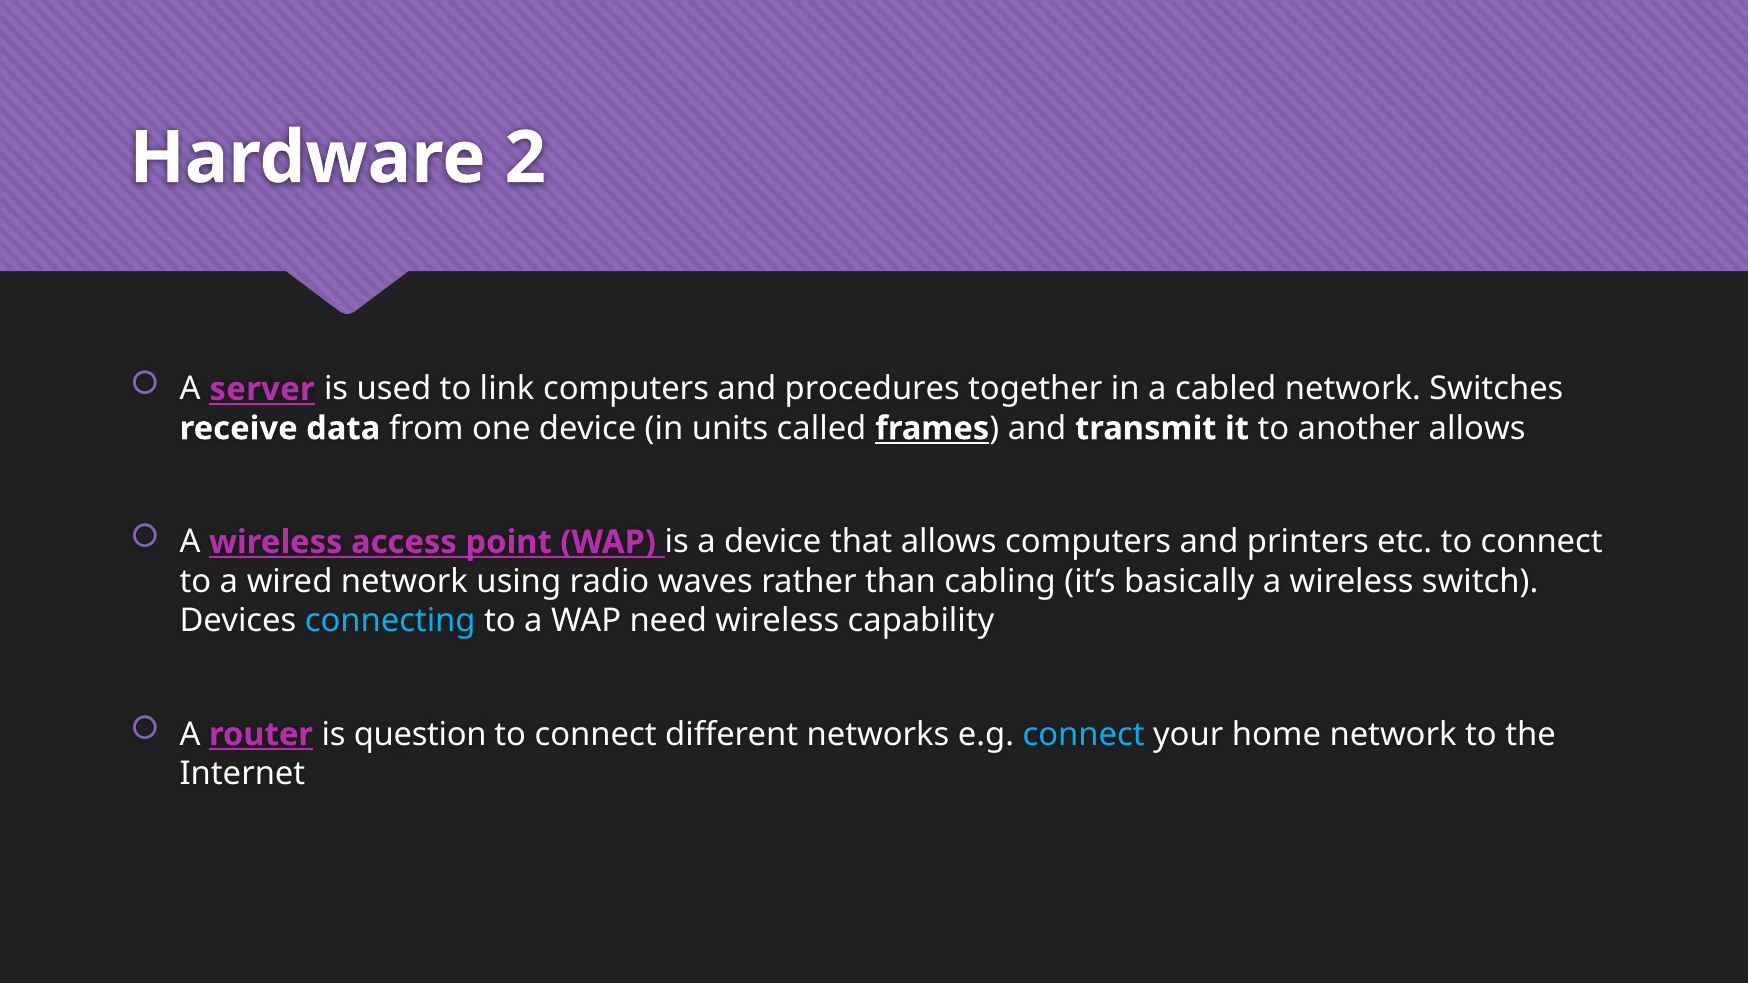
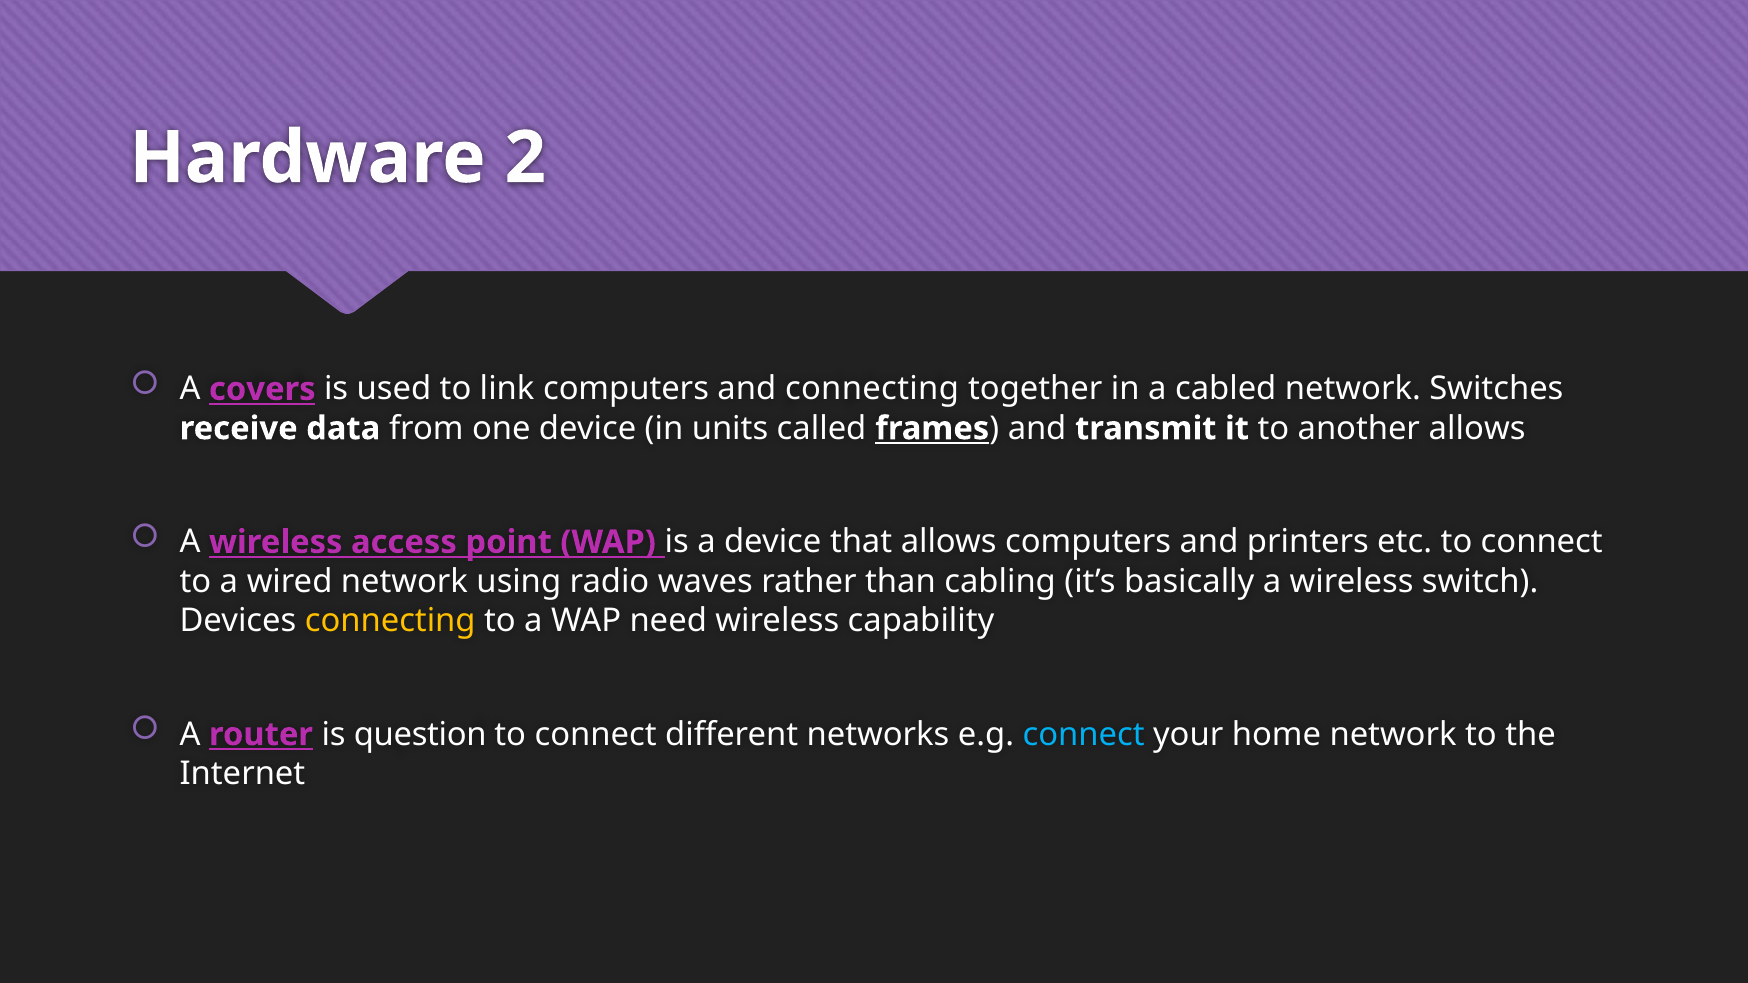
server: server -> covers
and procedures: procedures -> connecting
connecting at (390, 621) colour: light blue -> yellow
